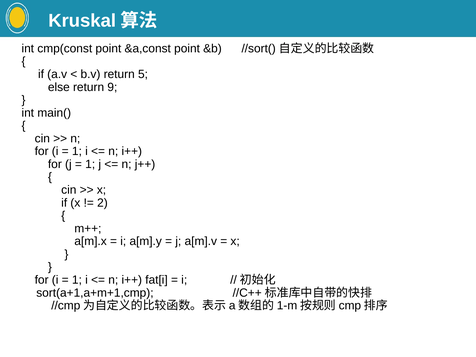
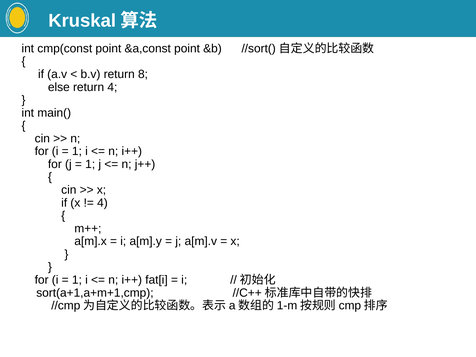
5: 5 -> 8
return 9: 9 -> 4
2 at (102, 203): 2 -> 4
